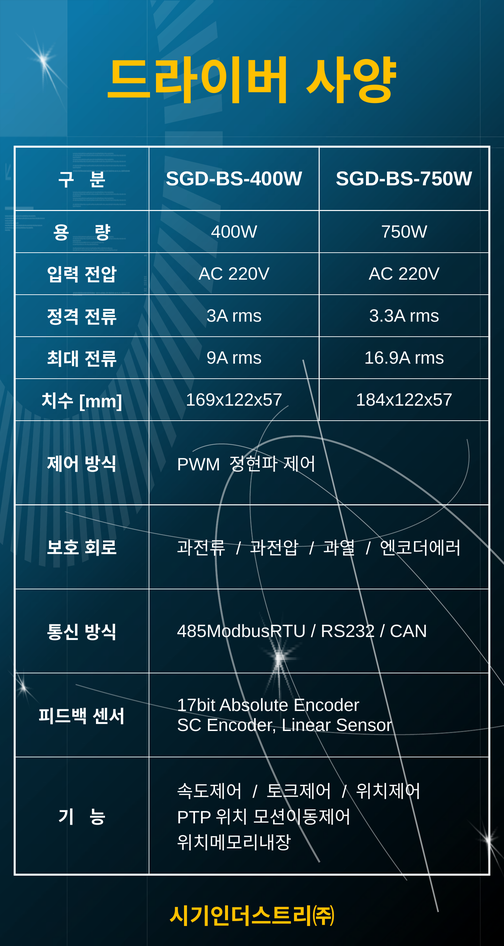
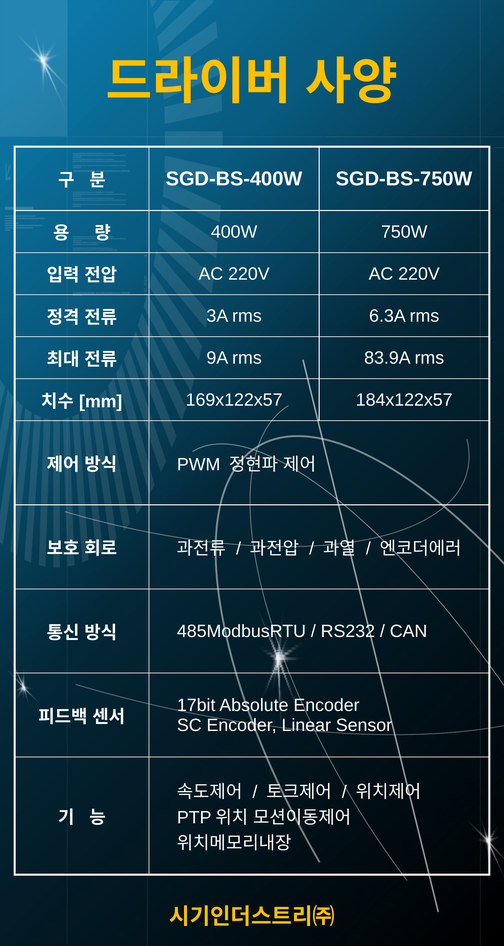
3.3A: 3.3A -> 6.3A
16.9A: 16.9A -> 83.9A
